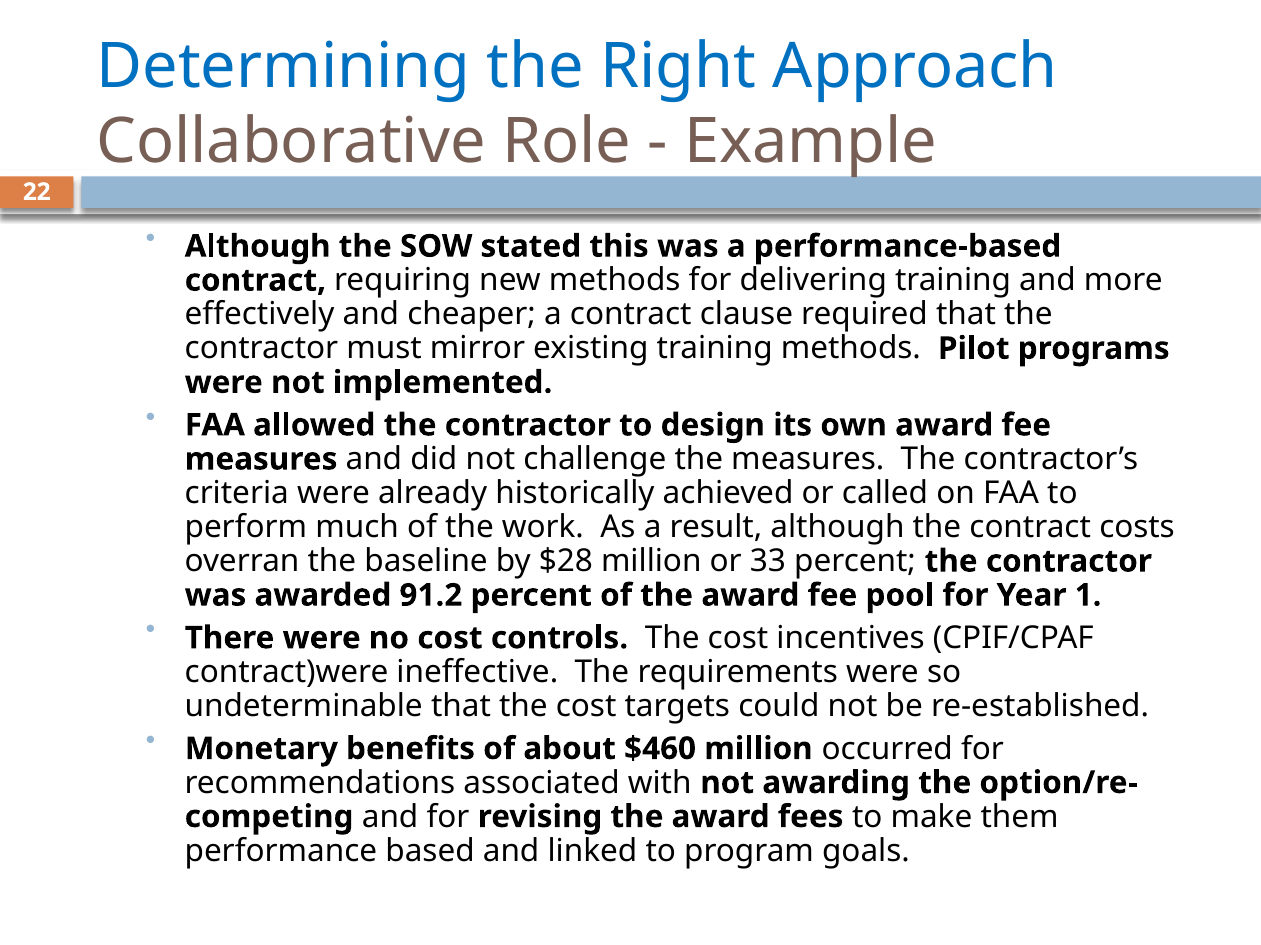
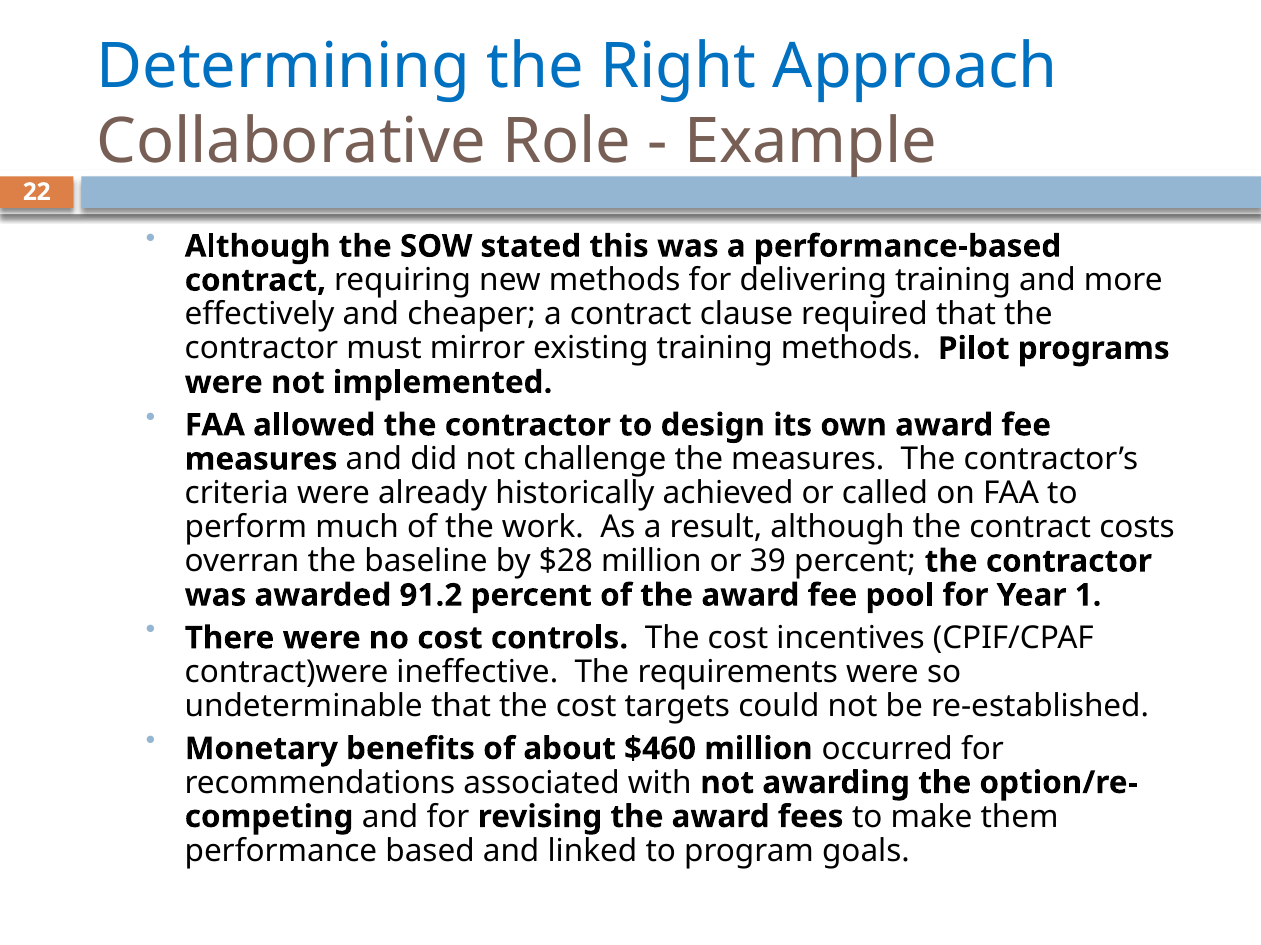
33: 33 -> 39
